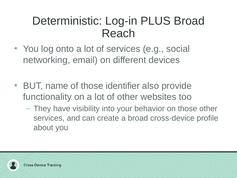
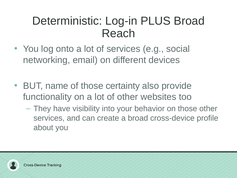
identifier: identifier -> certainty
